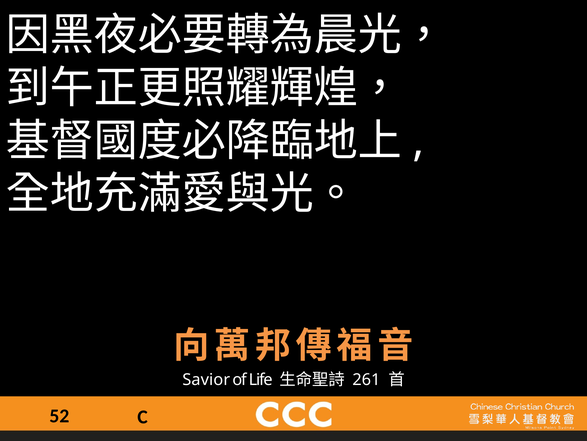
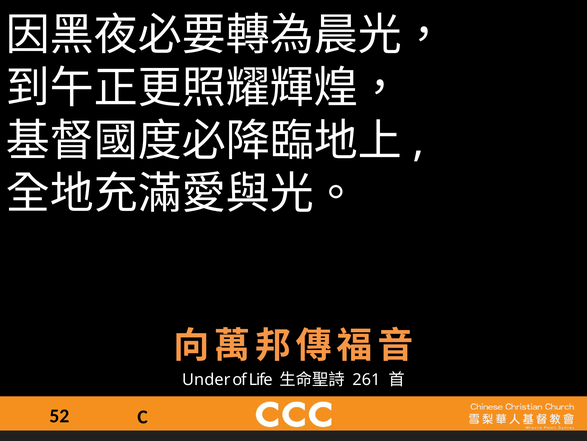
Savior: Savior -> Under
